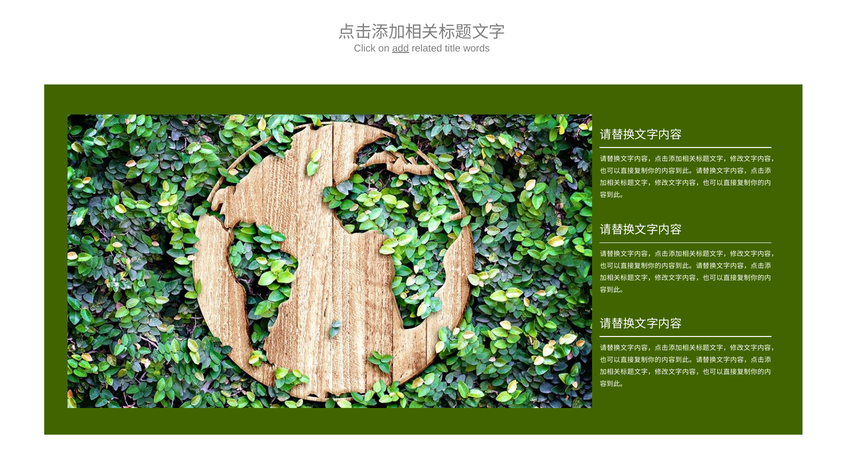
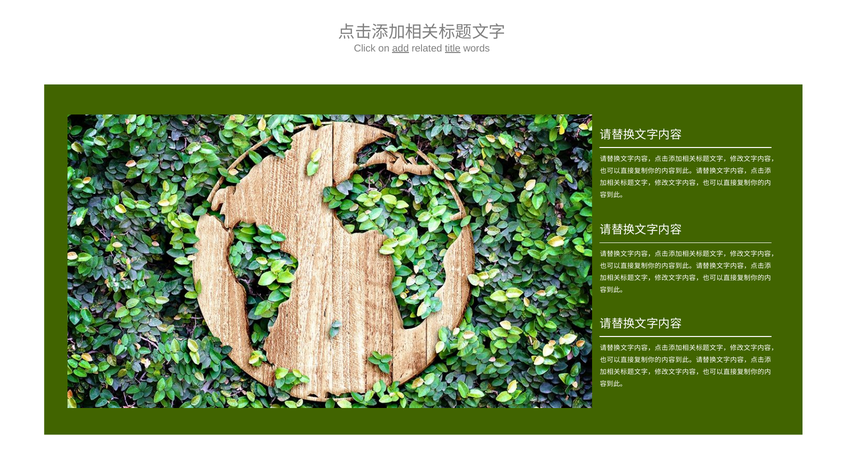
title underline: none -> present
